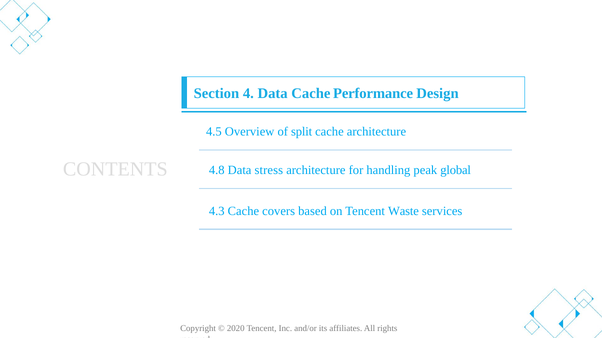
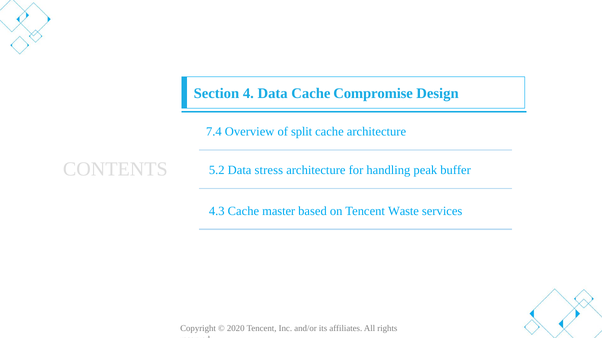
Performance: Performance -> Compromise
4.5: 4.5 -> 7.4
4.8: 4.8 -> 5.2
global: global -> buffer
covers: covers -> master
